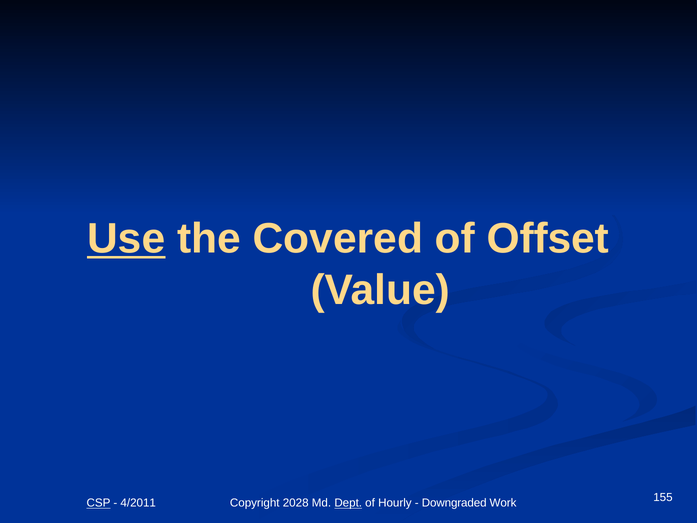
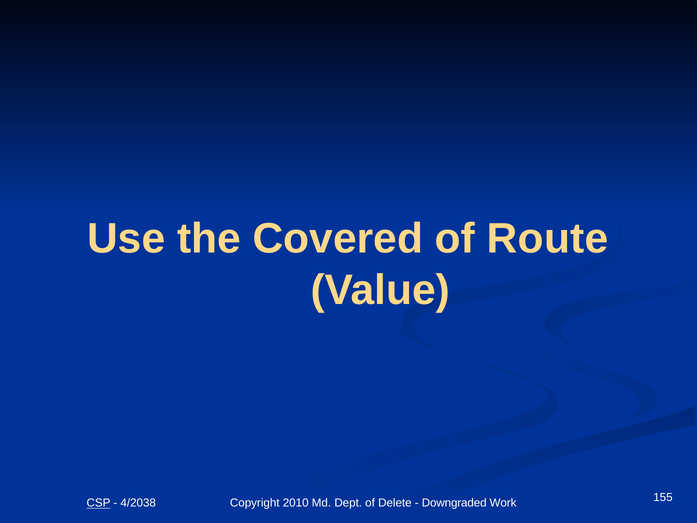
Use underline: present -> none
Offset: Offset -> Route
4/2011: 4/2011 -> 4/2038
2028: 2028 -> 2010
Dept underline: present -> none
Hourly: Hourly -> Delete
